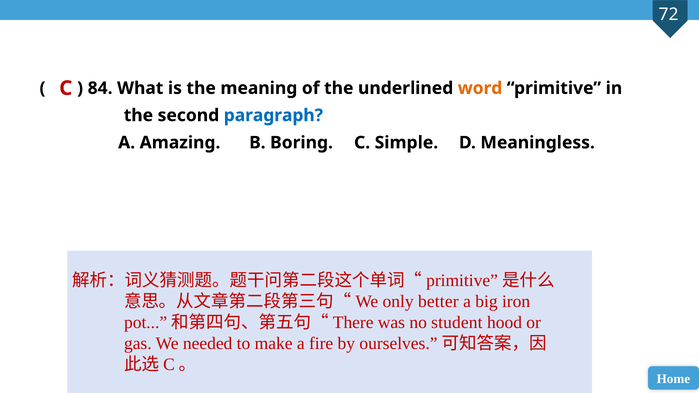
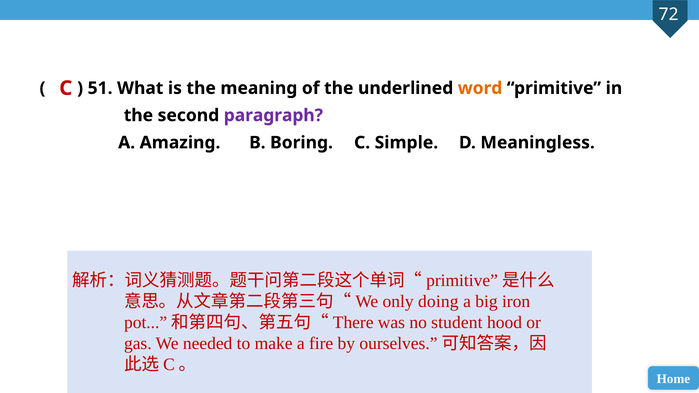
84: 84 -> 51
paragraph colour: blue -> purple
better: better -> doing
